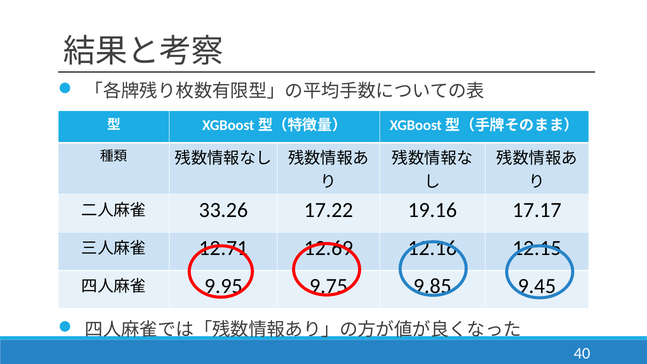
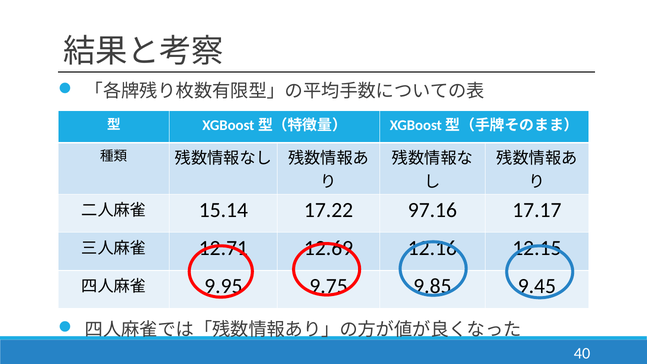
33.26: 33.26 -> 15.14
19.16: 19.16 -> 97.16
